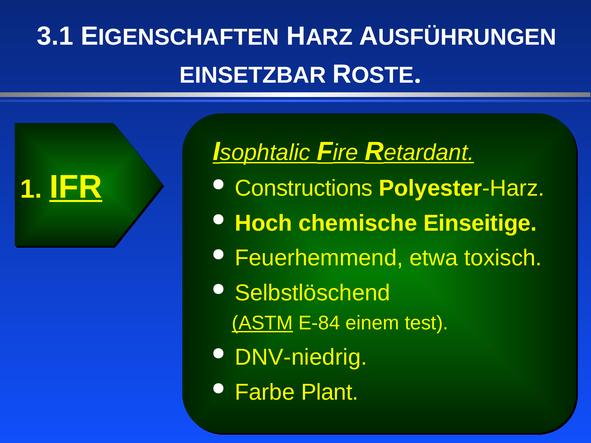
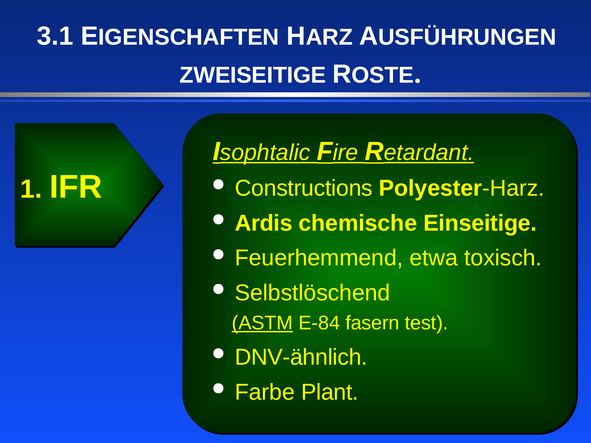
EINSETZBAR: EINSETZBAR -> ZWEISEITIGE
IFR underline: present -> none
Hoch: Hoch -> Ardis
einem: einem -> fasern
DNV-niedrig: DNV-niedrig -> DNV-ähnlich
